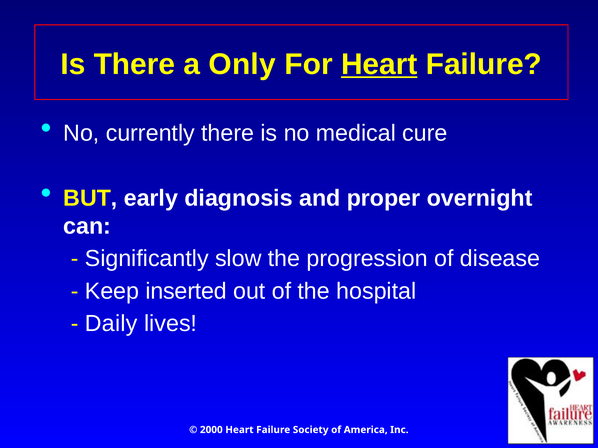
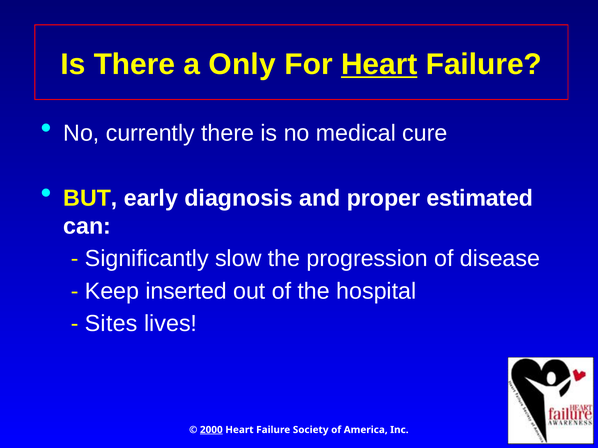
overnight: overnight -> estimated
Daily: Daily -> Sites
2000 underline: none -> present
